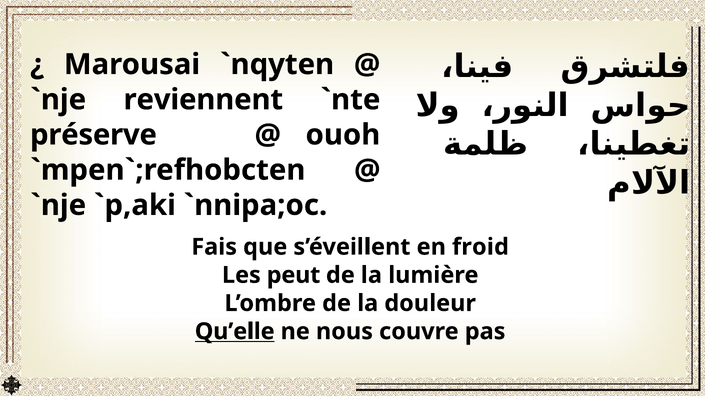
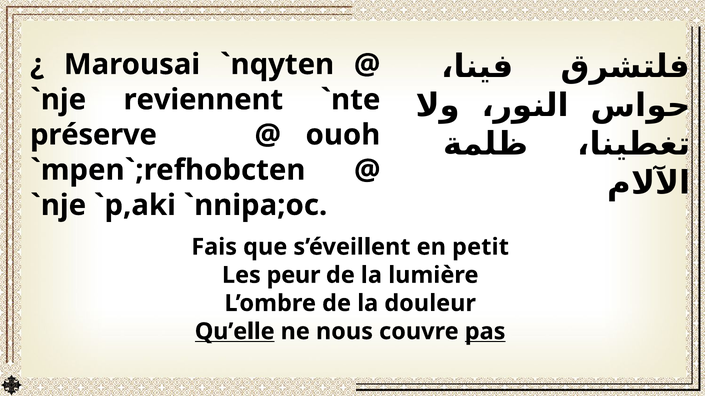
froid: froid -> petit
peut: peut -> peur
pas underline: none -> present
